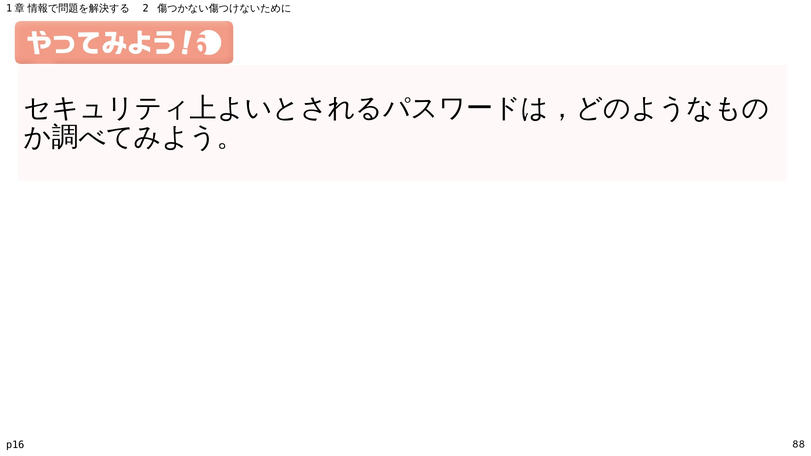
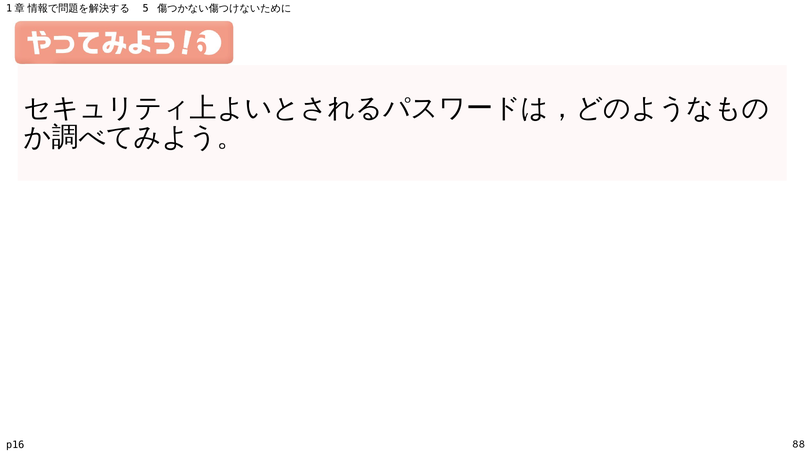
2: 2 -> 5
